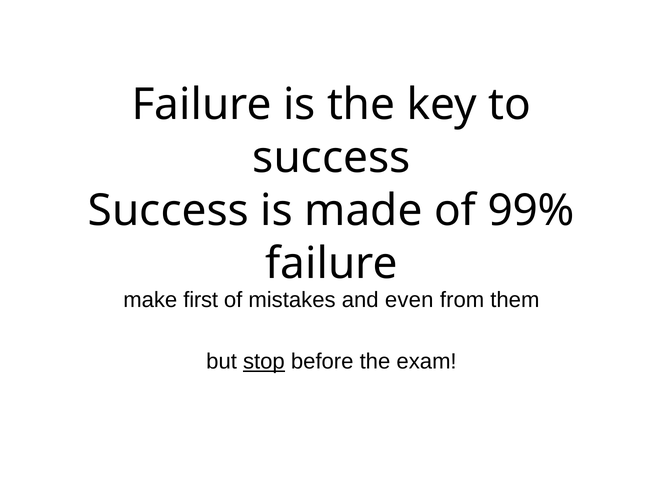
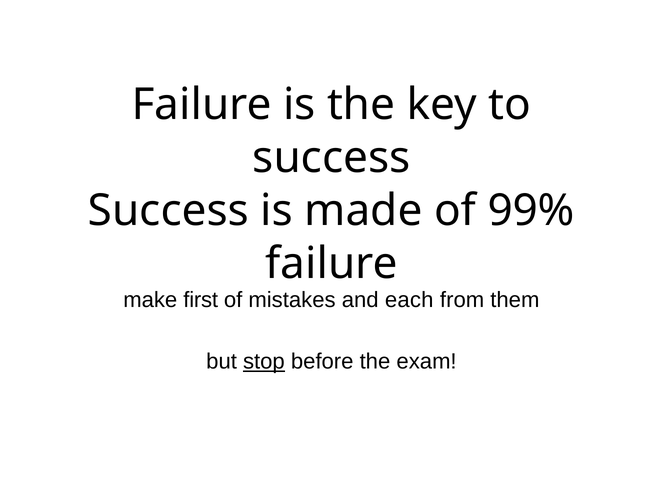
even: even -> each
